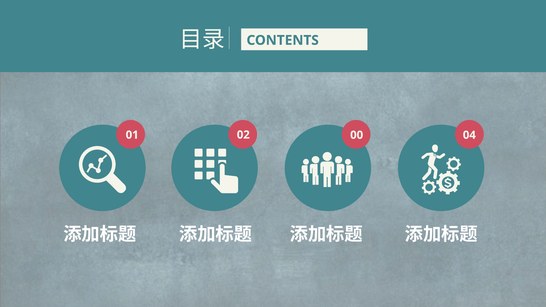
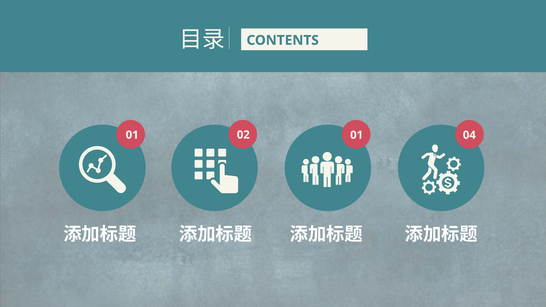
02 00: 00 -> 01
